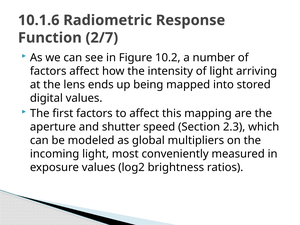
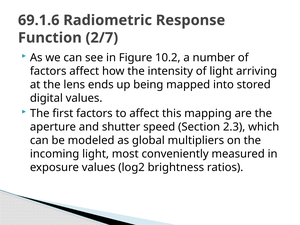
10.1.6: 10.1.6 -> 69.1.6
